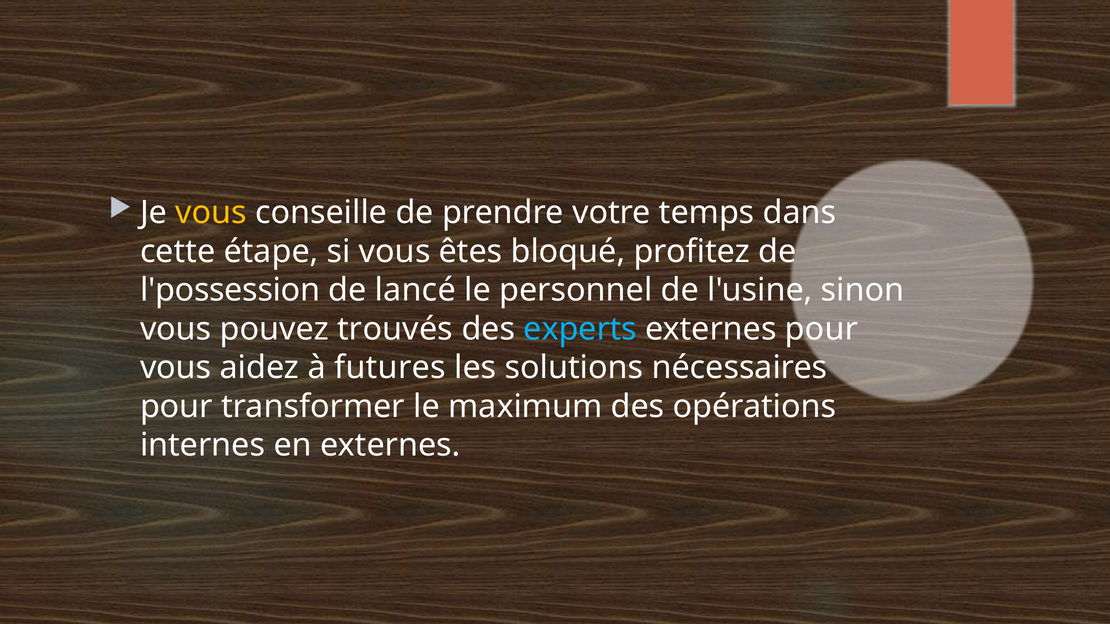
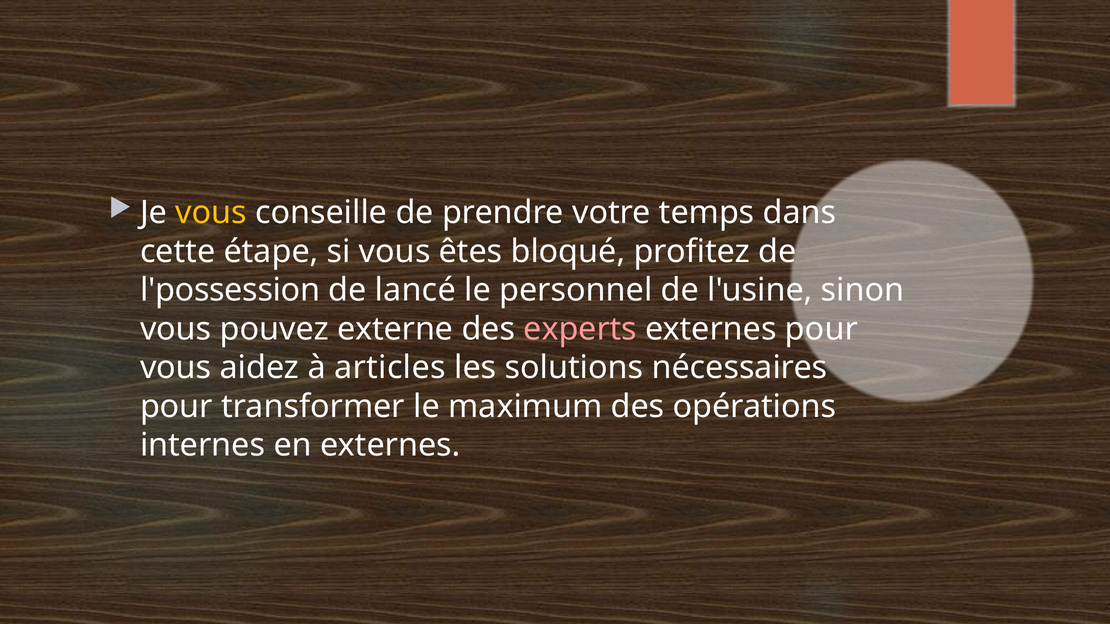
trouvés: trouvés -> externe
experts colour: light blue -> pink
futures: futures -> articles
